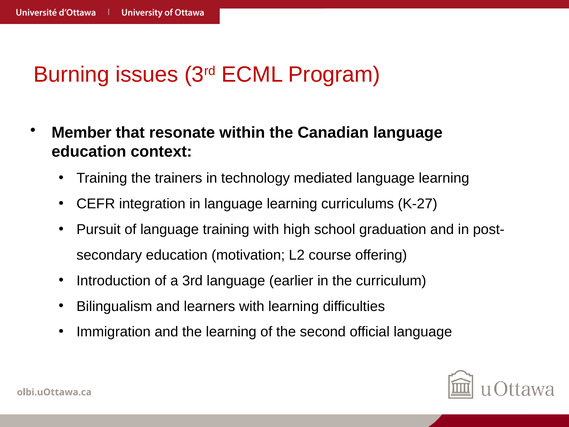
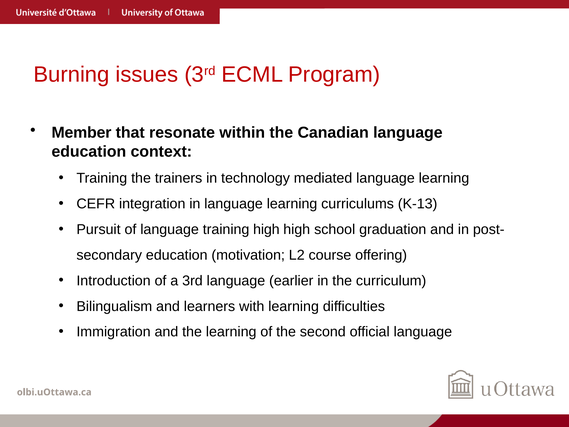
K-27: K-27 -> K-13
training with: with -> high
